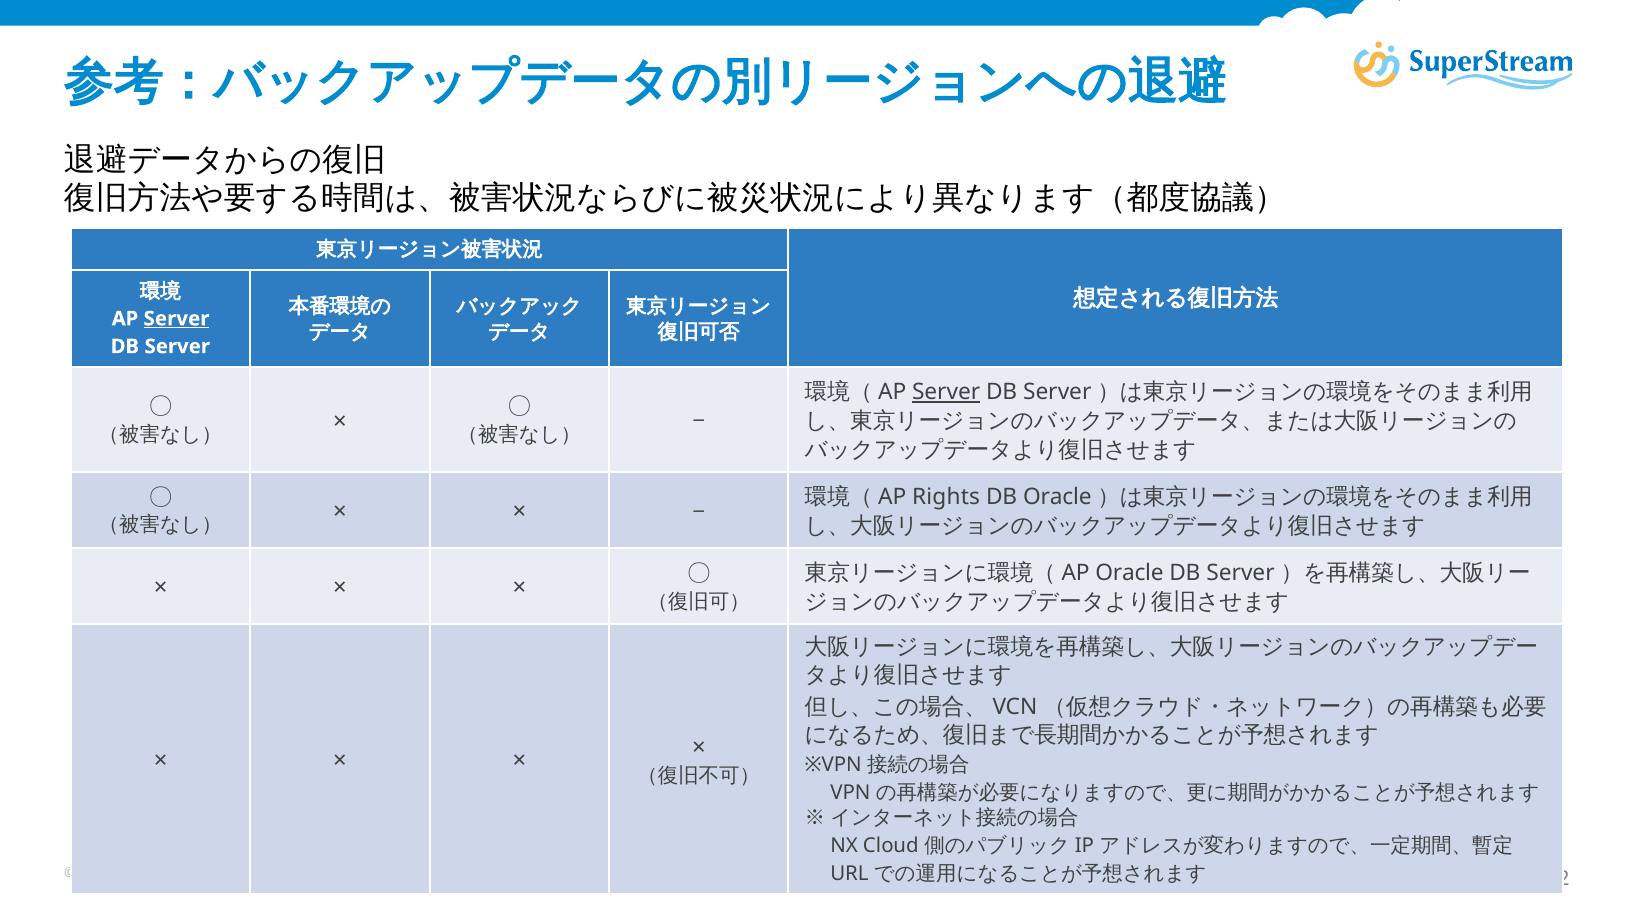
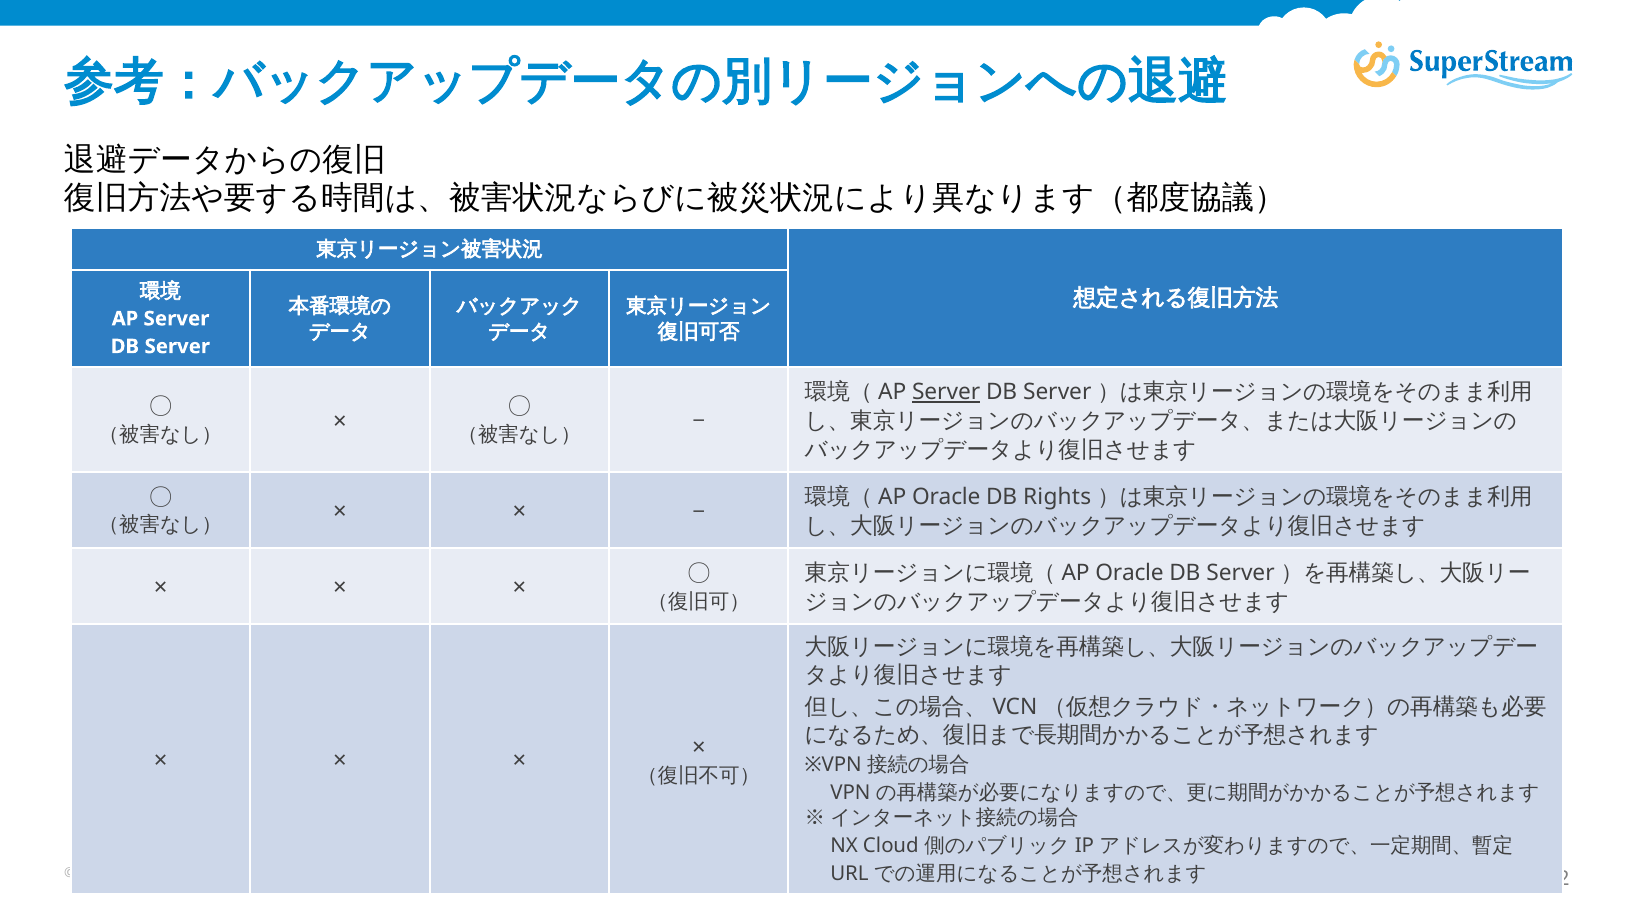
Server at (176, 319) underline: present -> none
Rights at (946, 497): Rights -> Oracle
DB Oracle: Oracle -> Rights
